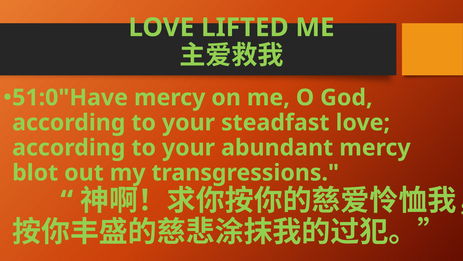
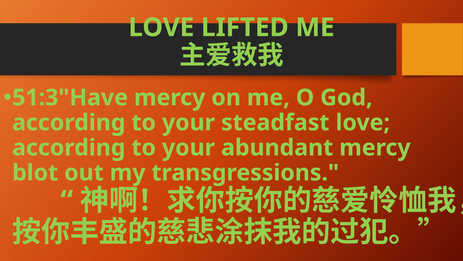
51:0"Have: 51:0"Have -> 51:3"Have
